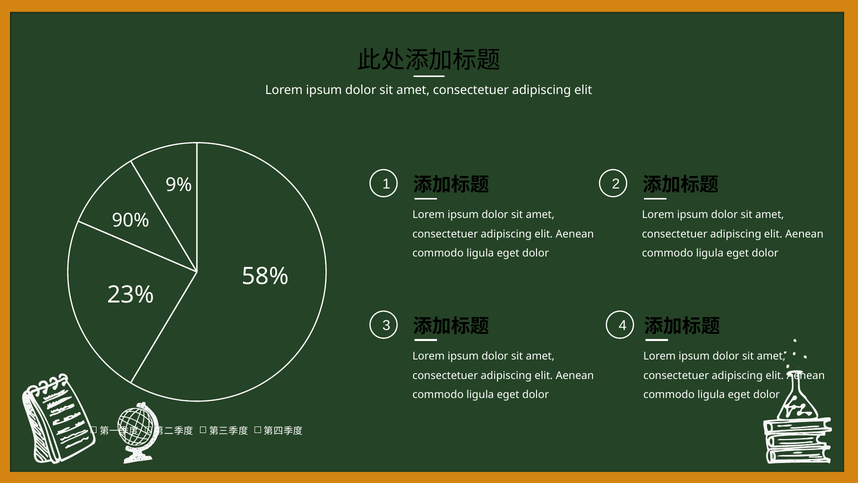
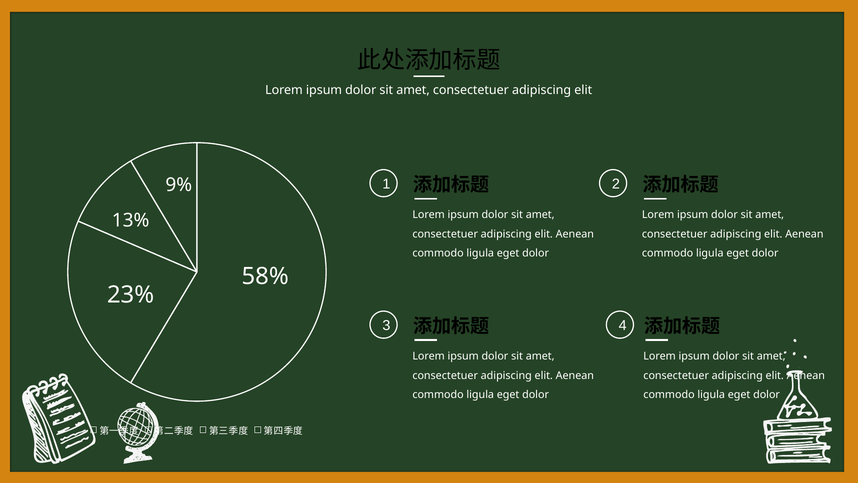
90%: 90% -> 13%
